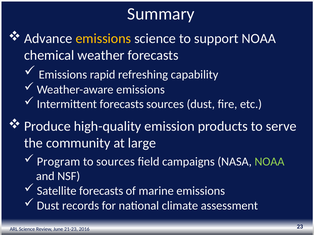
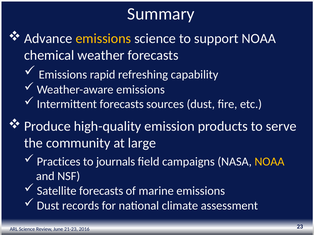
Program: Program -> Practices
to sources: sources -> journals
NOAA at (270, 162) colour: light green -> yellow
